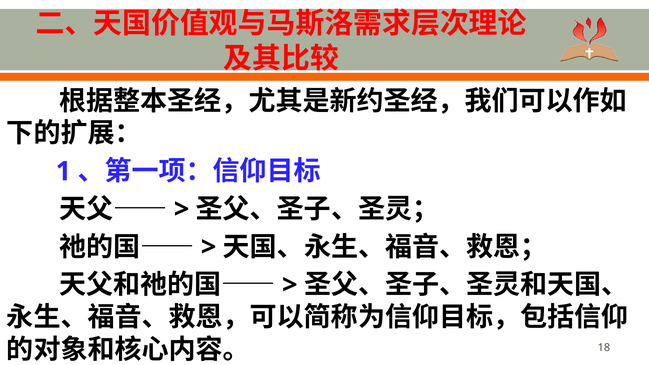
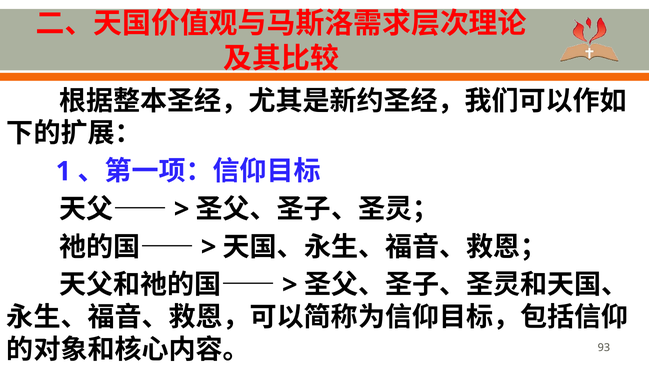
18: 18 -> 93
